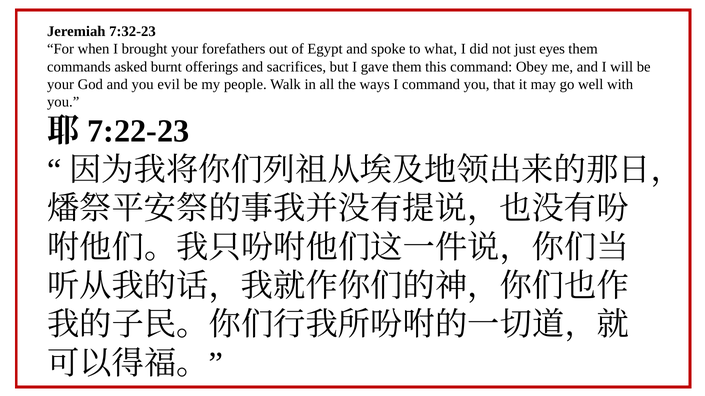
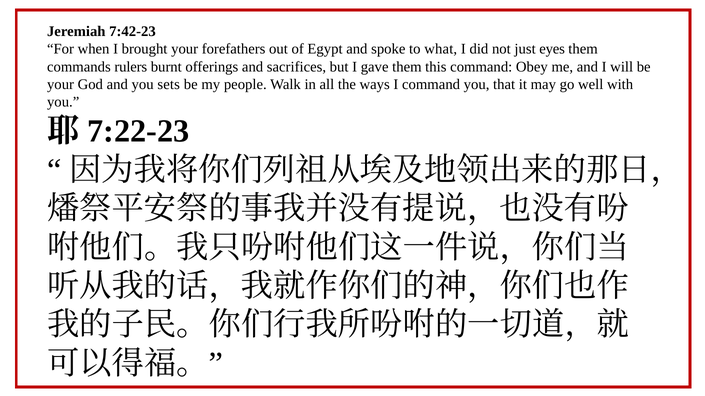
7:32-23: 7:32-23 -> 7:42-23
asked: asked -> rulers
evil: evil -> sets
